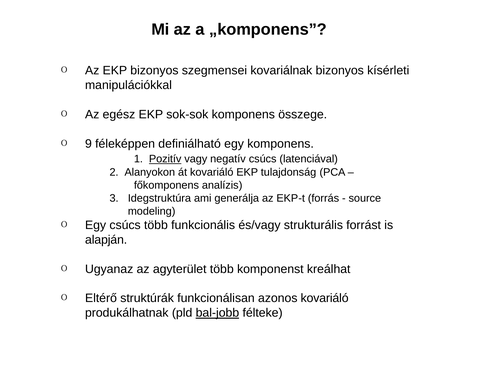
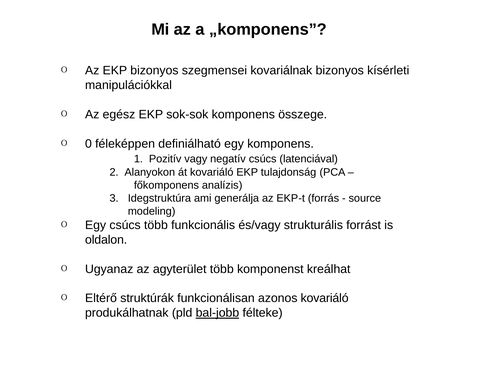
9: 9 -> 0
Pozitív underline: present -> none
alapján: alapján -> oldalon
